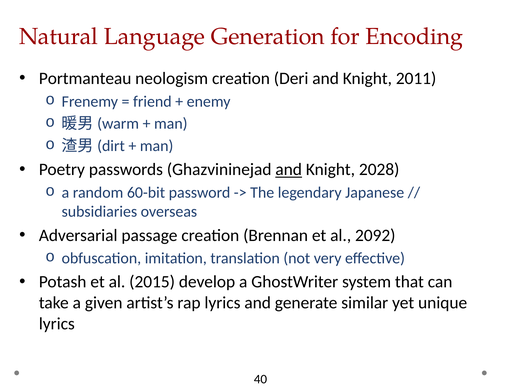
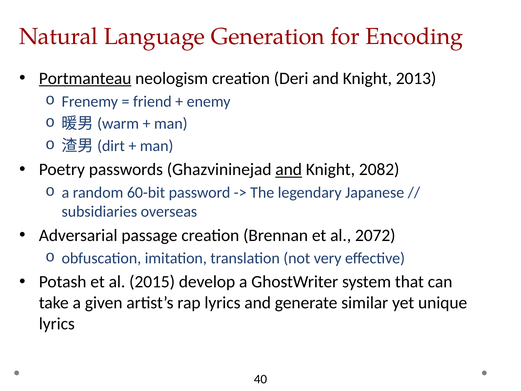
Portmanteau underline: none -> present
2011: 2011 -> 2013
2028: 2028 -> 2082
2092: 2092 -> 2072
